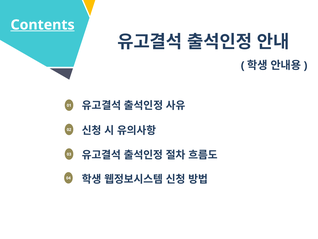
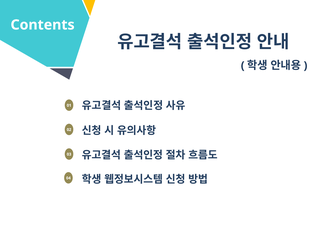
Contents underline: present -> none
